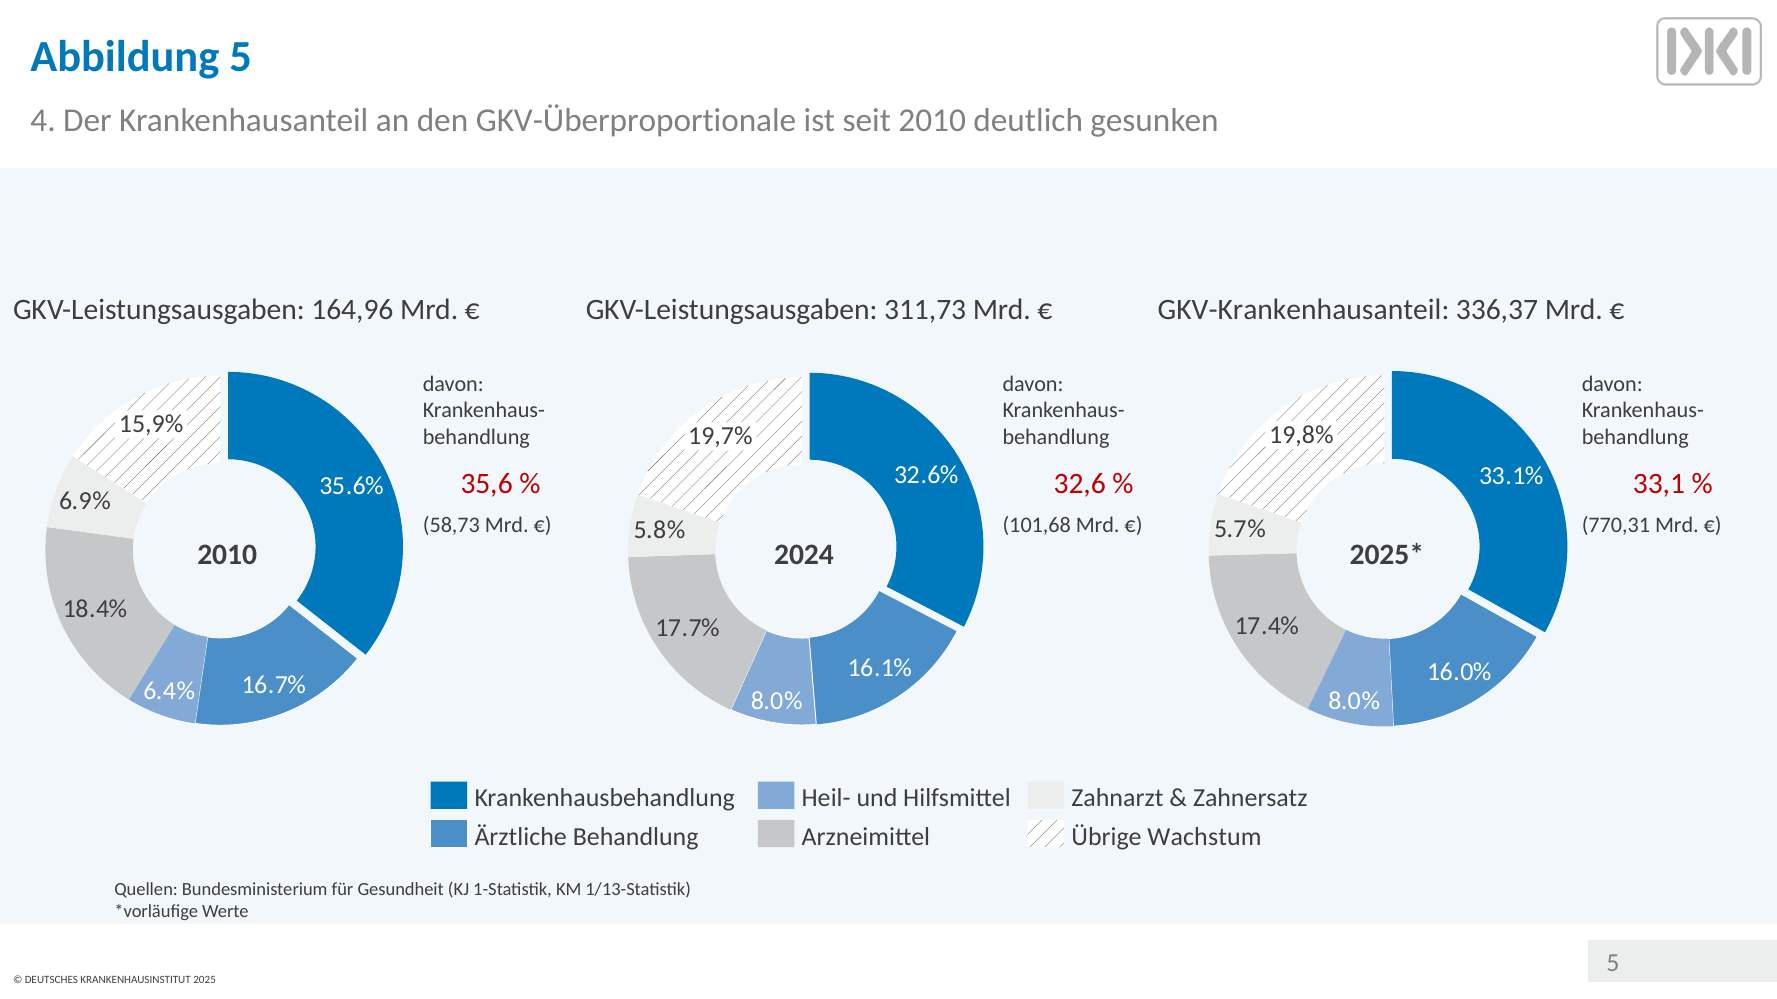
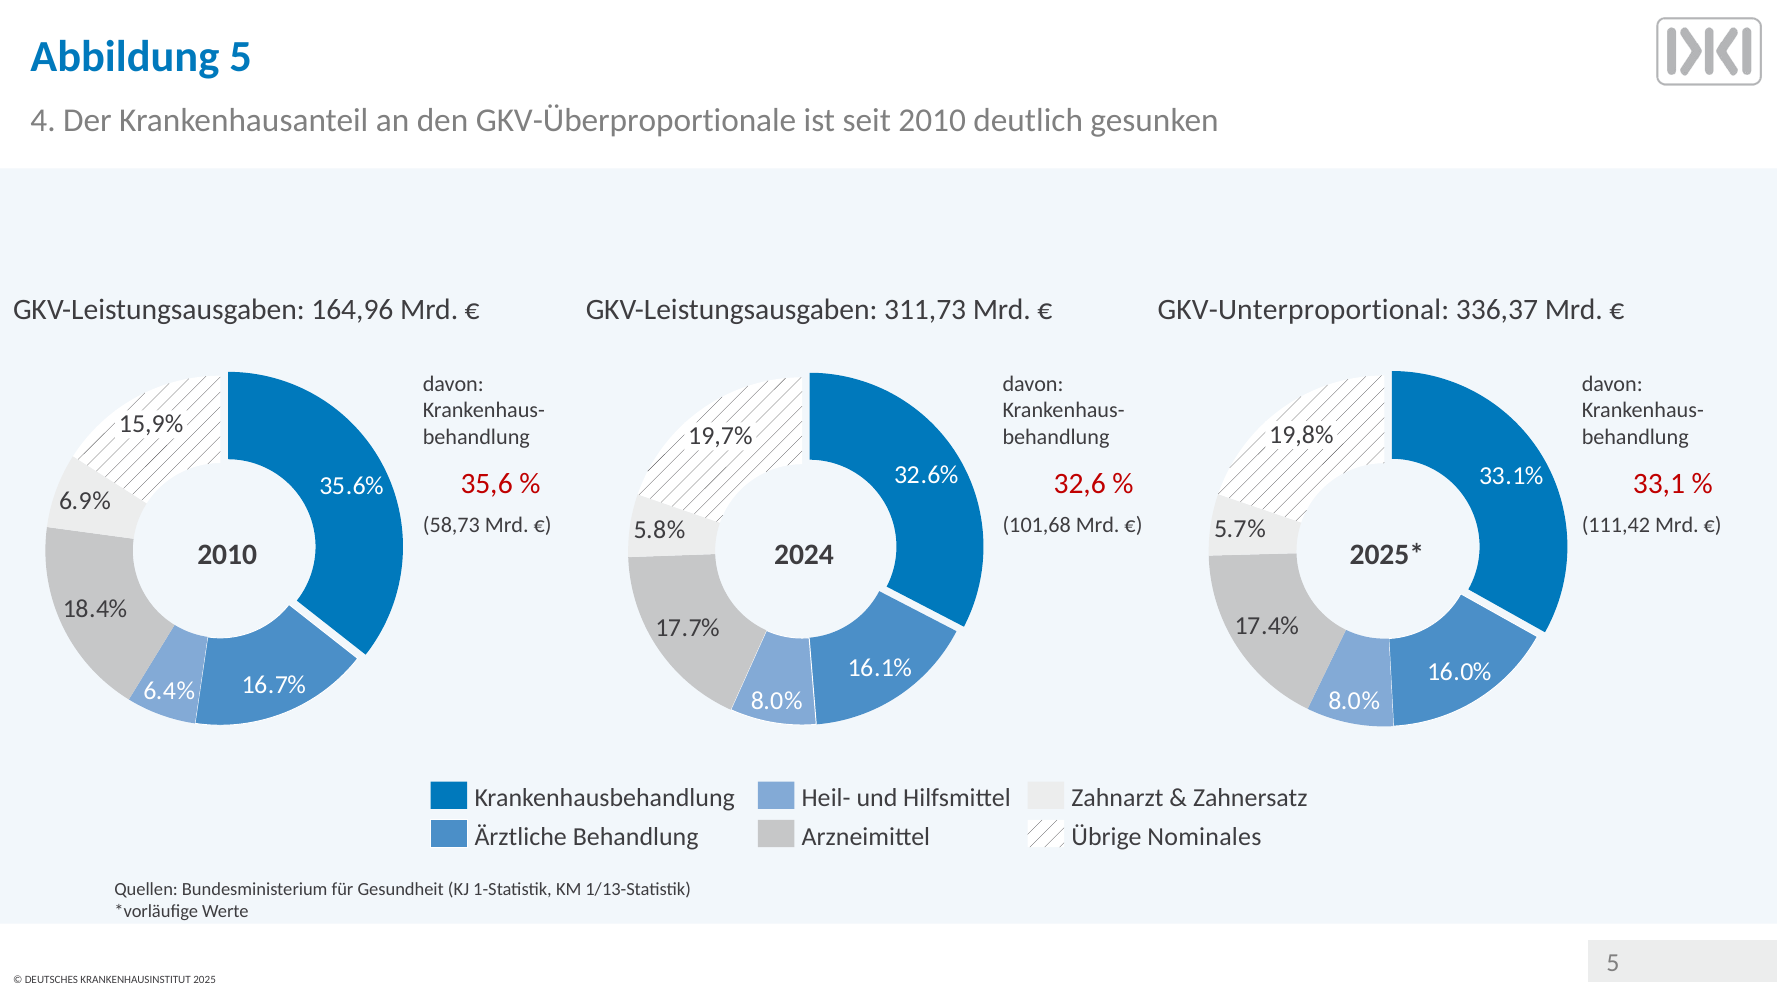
GKV-Krankenhausanteil: GKV-Krankenhausanteil -> GKV-Unterproportional
770,31: 770,31 -> 111,42
Wachstum: Wachstum -> Nominales
